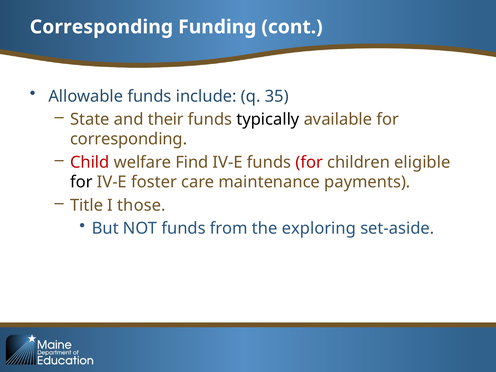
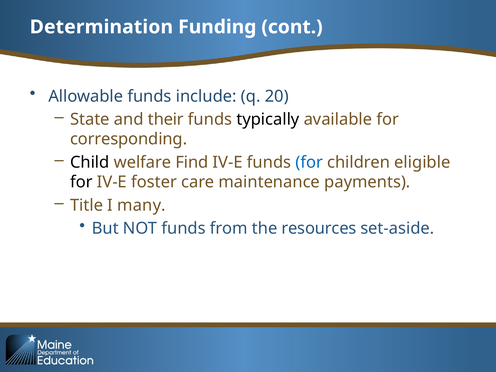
Corresponding at (101, 27): Corresponding -> Determination
35: 35 -> 20
Child colour: red -> black
for at (309, 162) colour: red -> blue
those: those -> many
exploring: exploring -> resources
